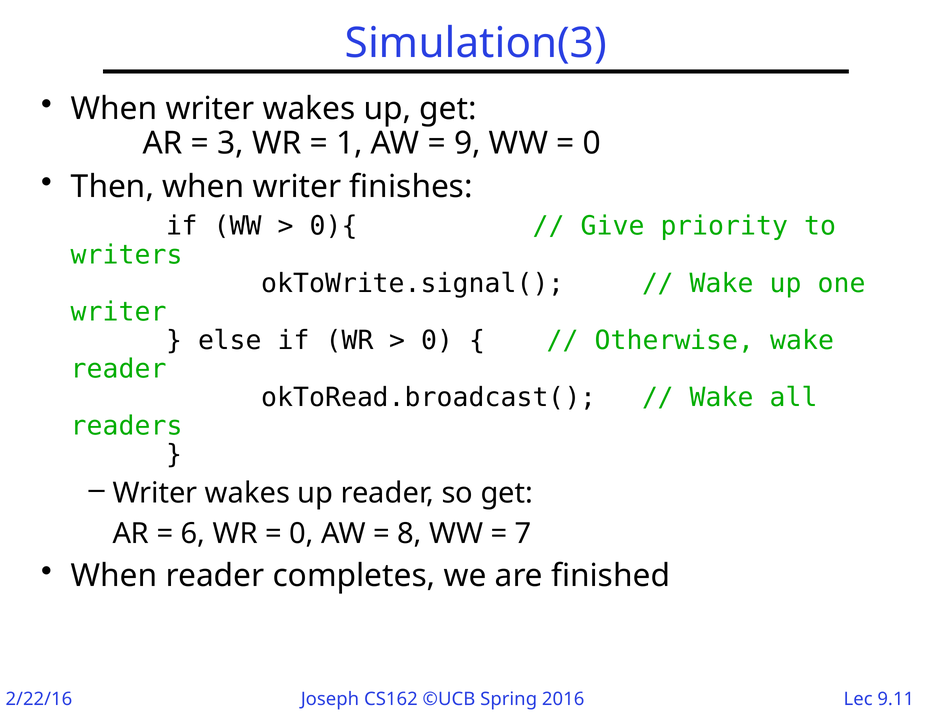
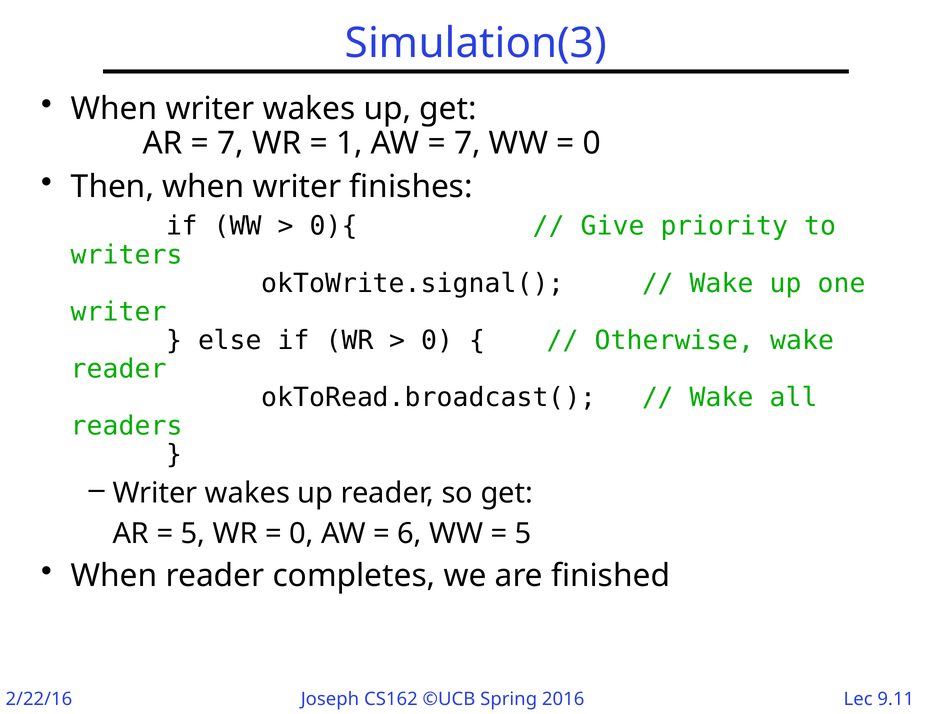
3 at (231, 143): 3 -> 7
9 at (467, 143): 9 -> 7
6 at (193, 534): 6 -> 5
8: 8 -> 6
7 at (523, 534): 7 -> 5
